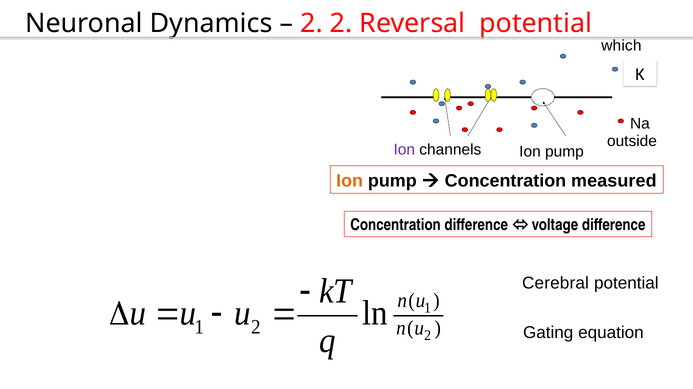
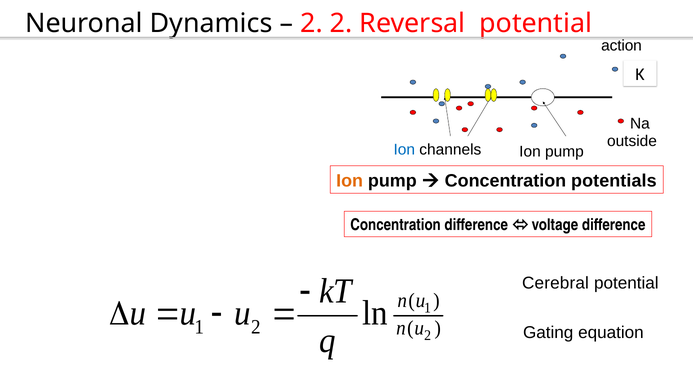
which: which -> action
Ion at (404, 150) colour: purple -> blue
measured: measured -> potentials
